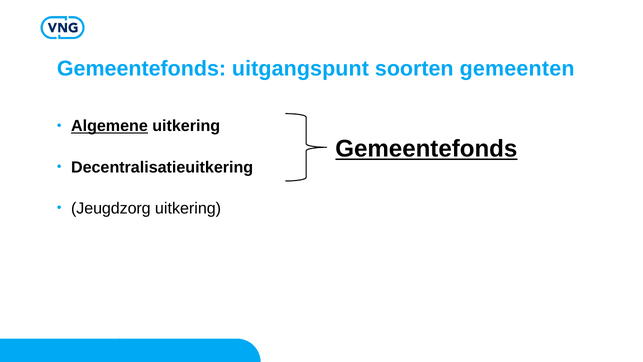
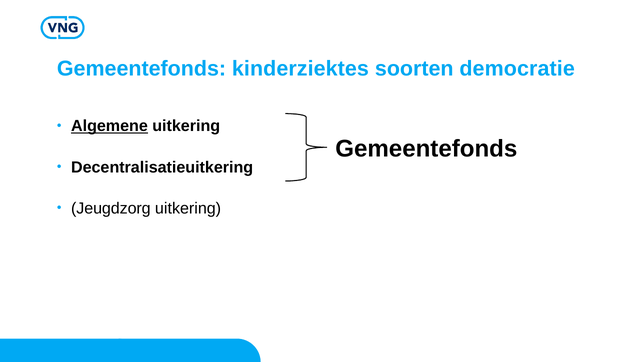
uitgangspunt: uitgangspunt -> kinderziektes
gemeenten: gemeenten -> democratie
Gemeentefonds at (426, 149) underline: present -> none
